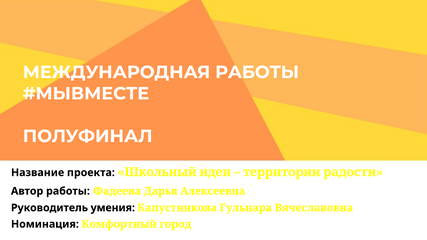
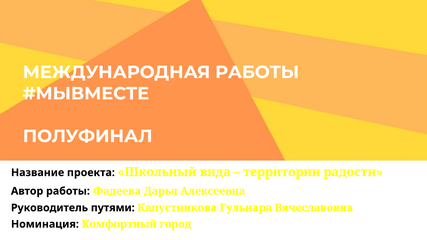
идеи: идеи -> вида
умения: умения -> путями
